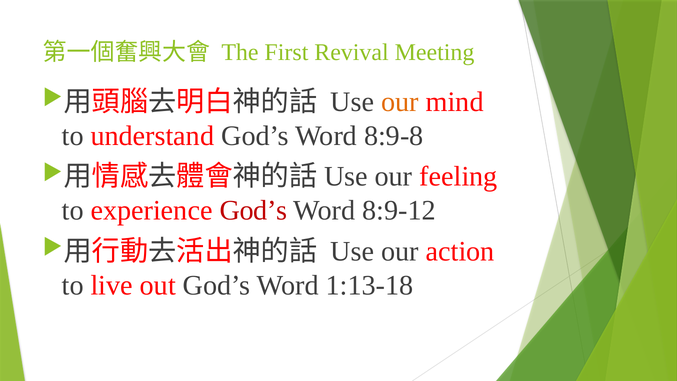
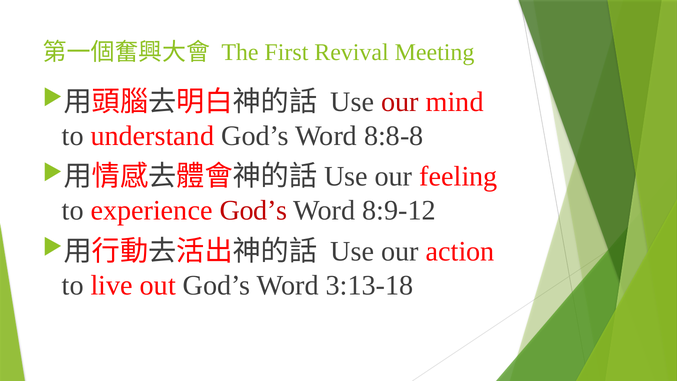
our at (400, 102) colour: orange -> red
8:9-8: 8:9-8 -> 8:8-8
1:13-18: 1:13-18 -> 3:13-18
